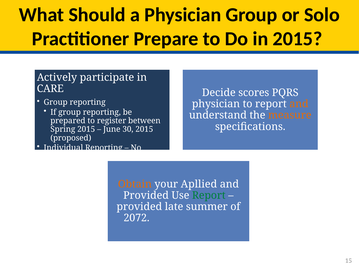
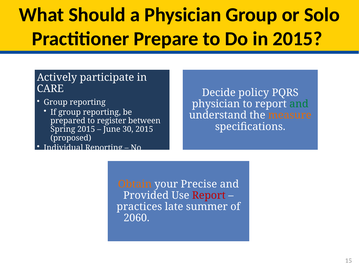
scores: scores -> policy
and at (299, 104) colour: orange -> green
Apllied: Apllied -> Precise
Report at (209, 196) colour: green -> red
provided at (139, 207): provided -> practices
2072: 2072 -> 2060
